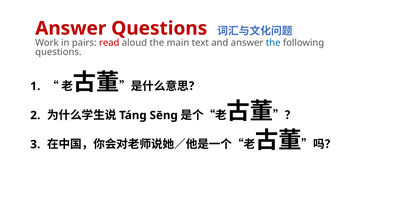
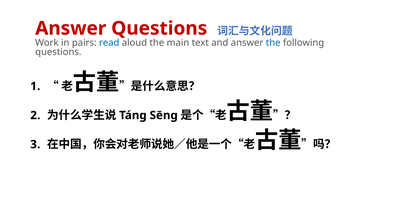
read colour: red -> blue
